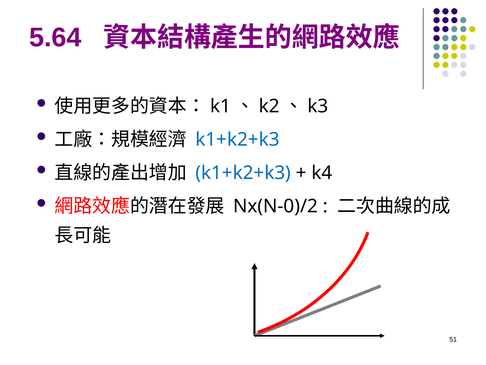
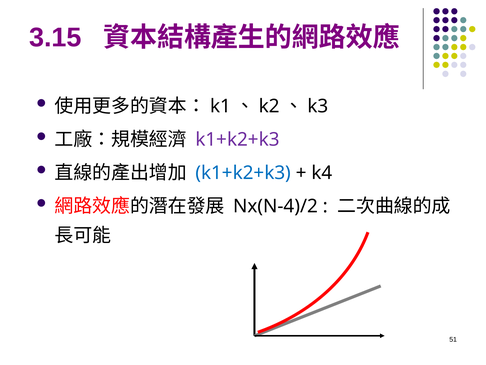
5.64: 5.64 -> 3.15
k1+k2+k3 at (238, 139) colour: blue -> purple
Nx(N-0)/2: Nx(N-0)/2 -> Nx(N-4)/2
